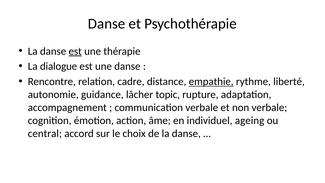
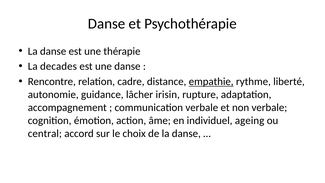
est at (75, 51) underline: present -> none
dialogue: dialogue -> decades
topic: topic -> irisin
